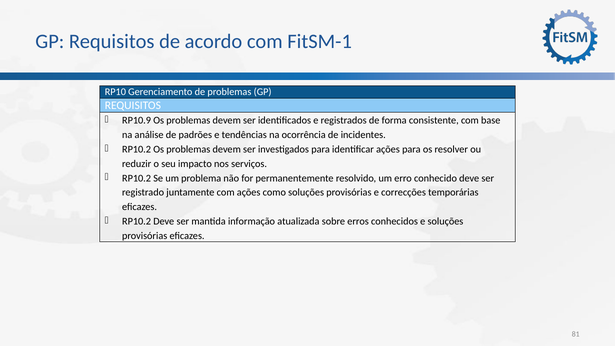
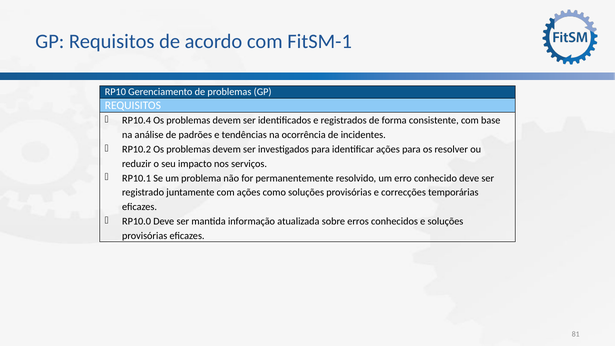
RP10.9: RP10.9 -> RP10.4
RP10.2 at (137, 178): RP10.2 -> RP10.1
RP10.2 at (137, 221): RP10.2 -> RP10.0
